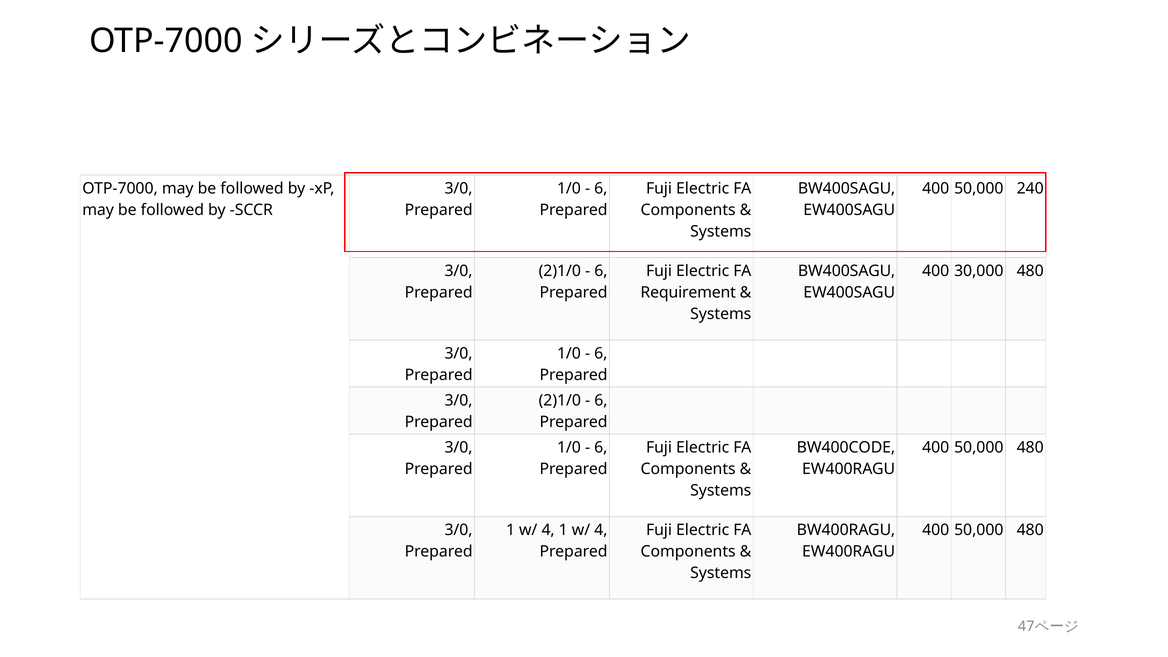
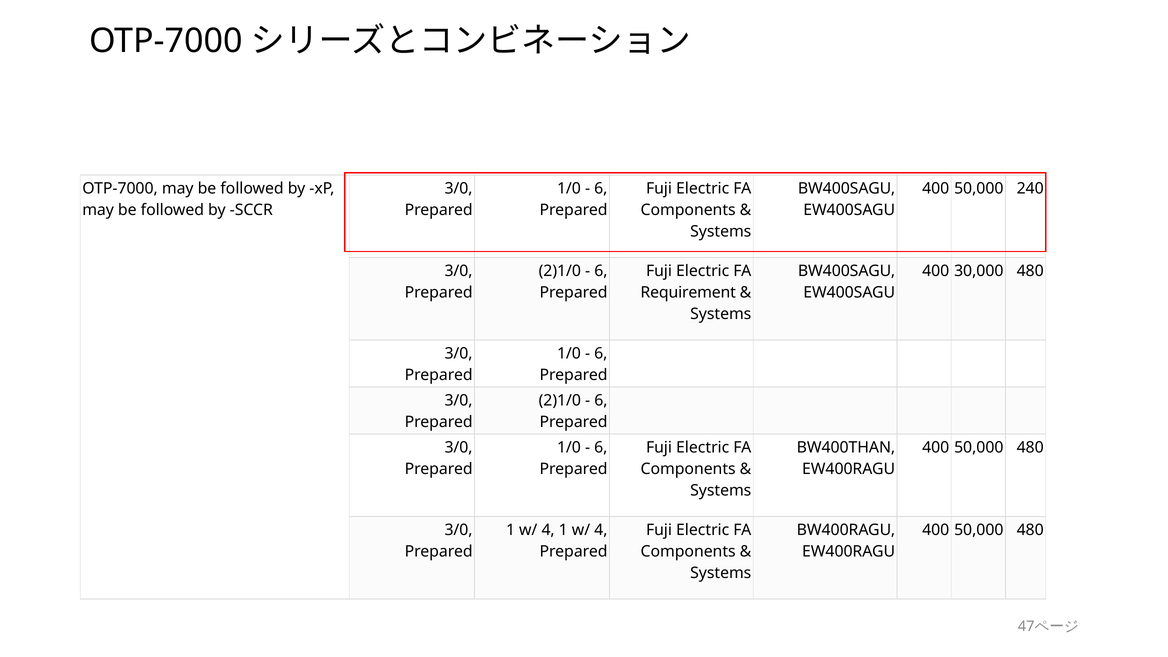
BW400CODE: BW400CODE -> BW400THAN
